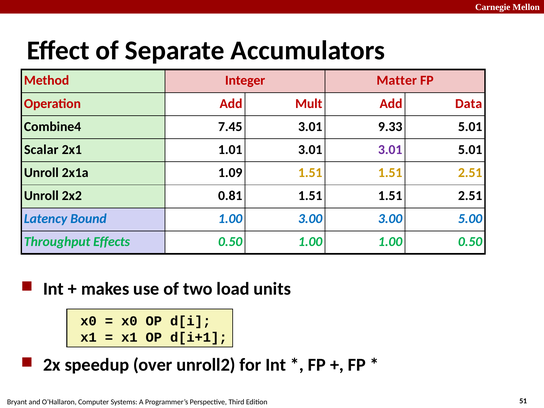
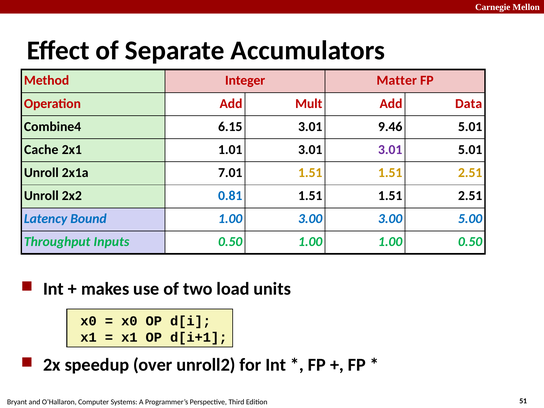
7.45: 7.45 -> 6.15
9.33: 9.33 -> 9.46
Scalar: Scalar -> Cache
1.09: 1.09 -> 7.01
0.81 colour: black -> blue
Effects: Effects -> Inputs
